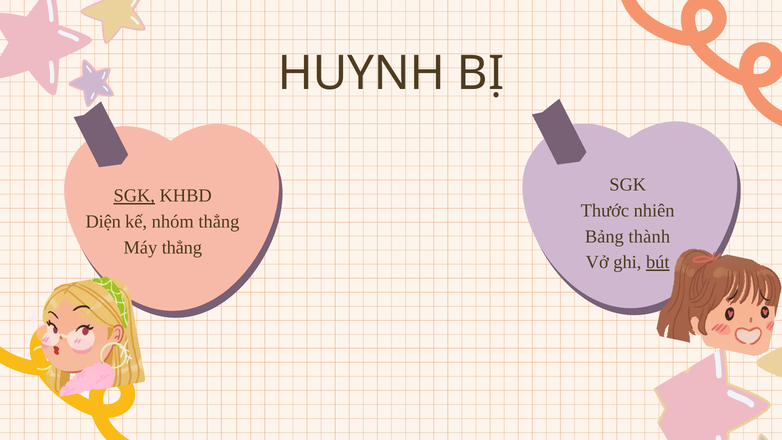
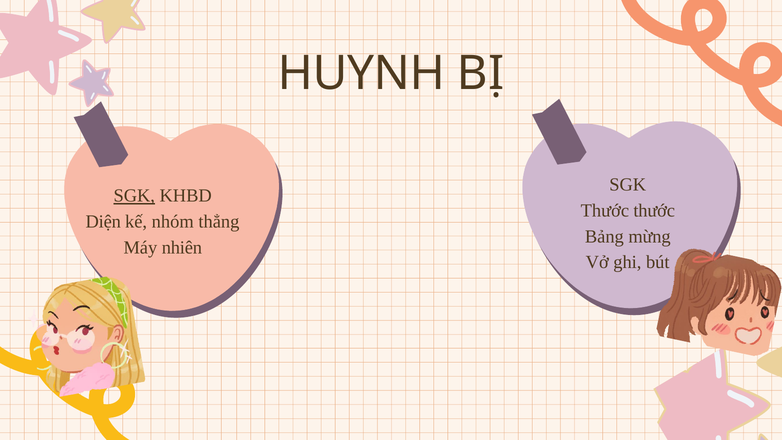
Thước nhiên: nhiên -> thước
thành: thành -> mừng
Máy thẳng: thẳng -> nhiên
bút underline: present -> none
